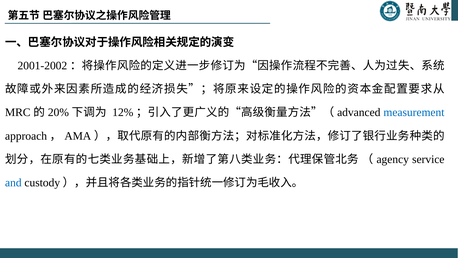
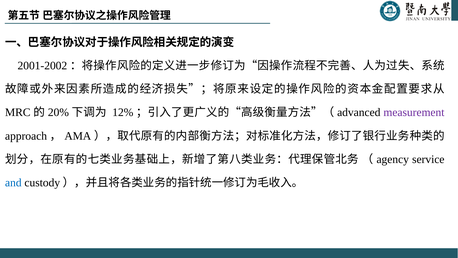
measurement colour: blue -> purple
